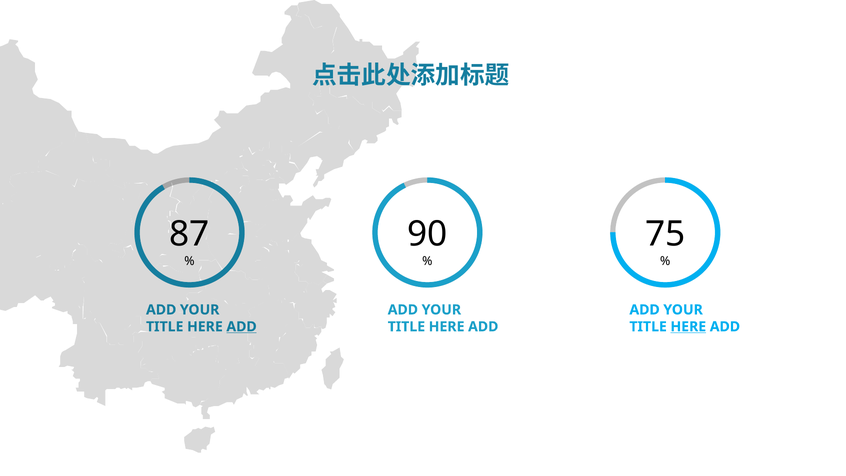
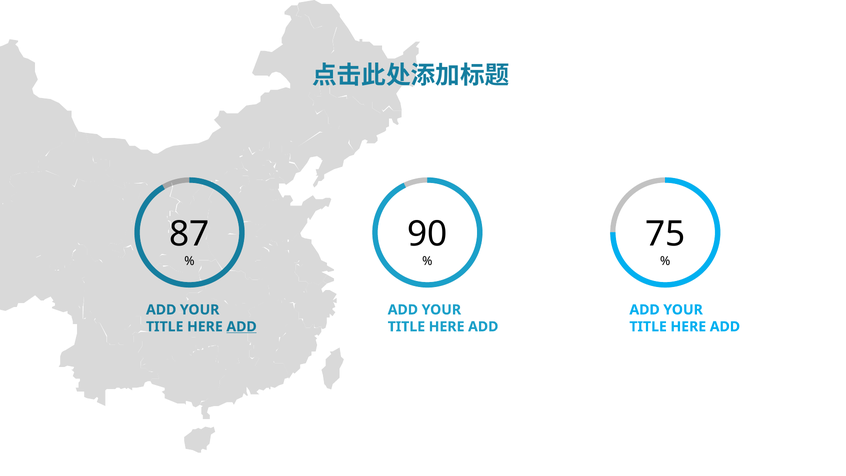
HERE at (688, 327) underline: present -> none
